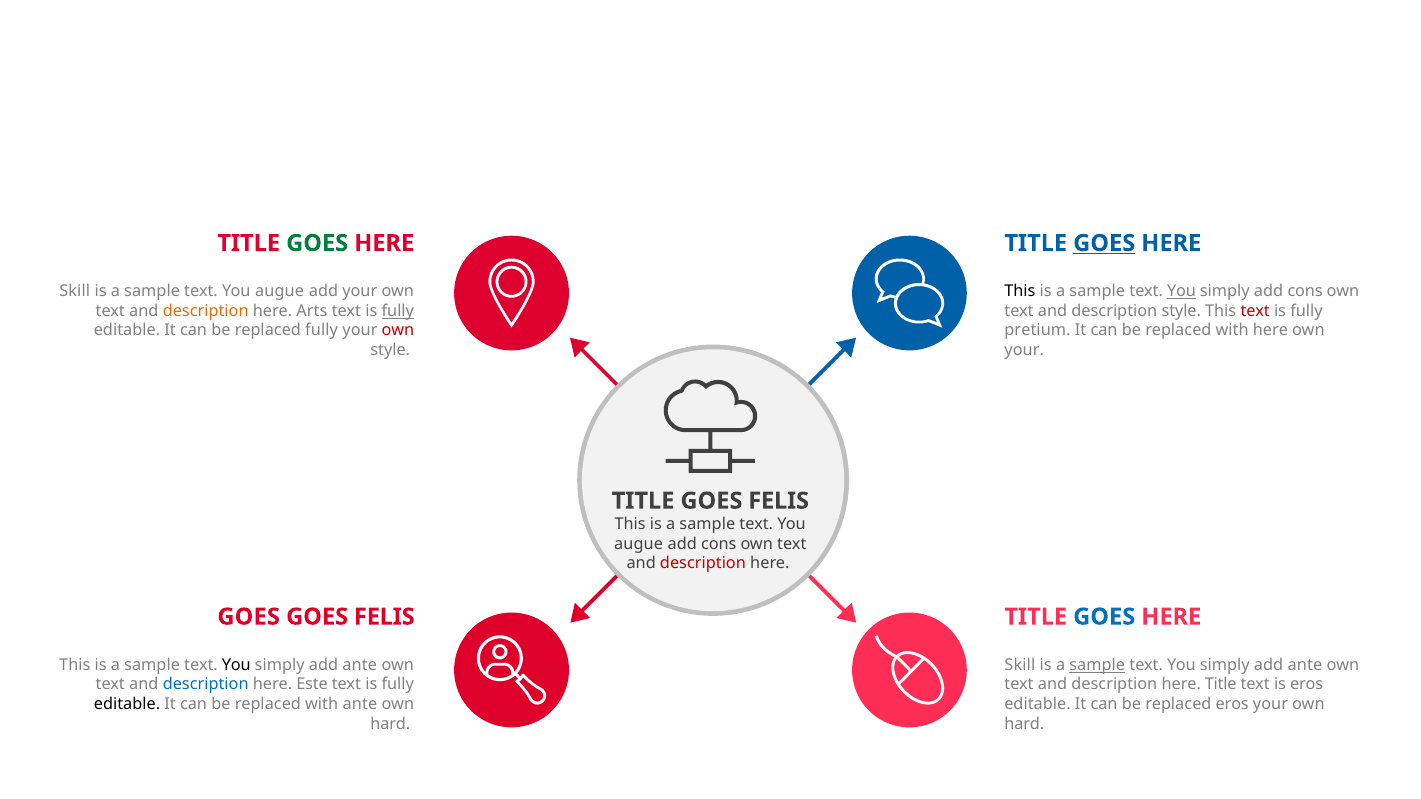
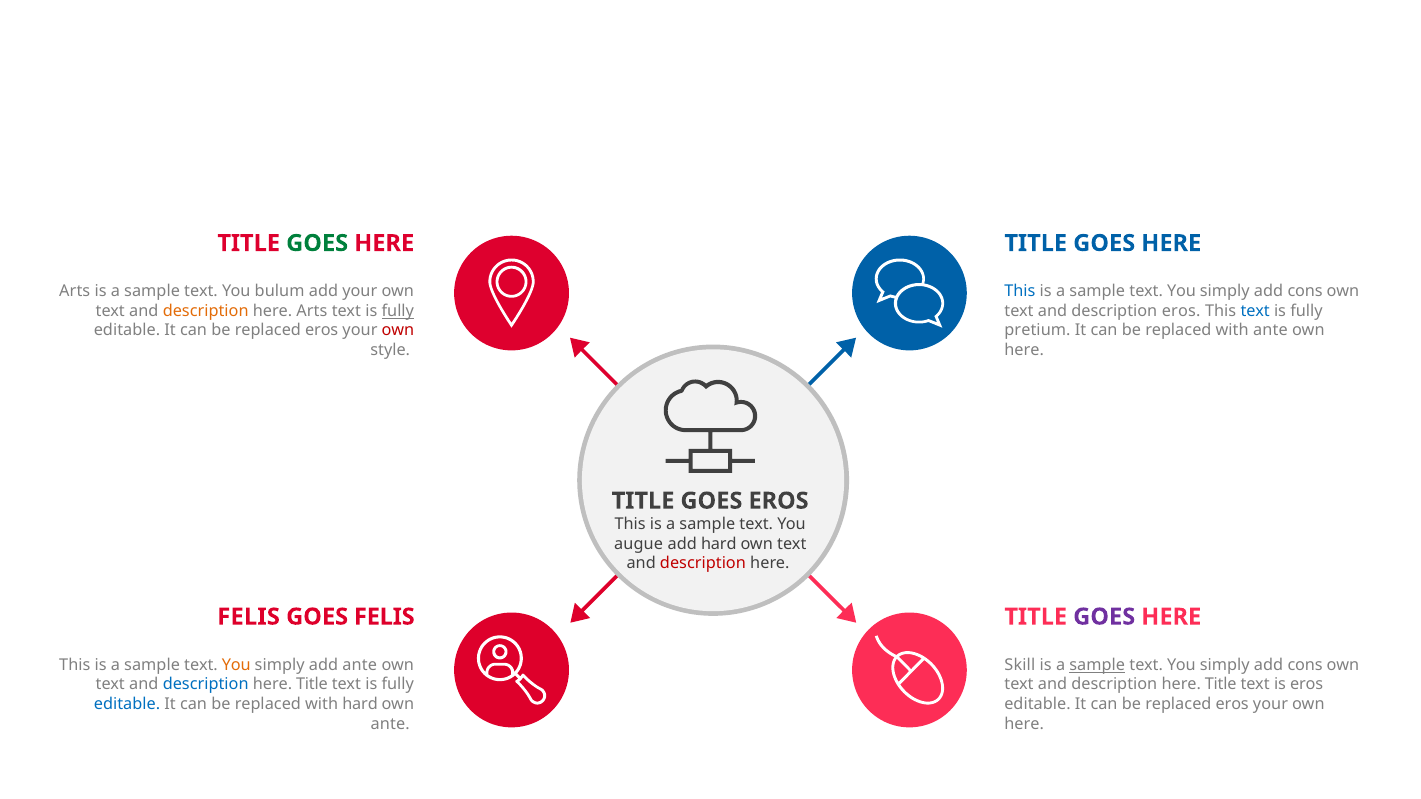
GOES at (1104, 243) underline: present -> none
Skill at (75, 292): Skill -> Arts
augue at (280, 292): augue -> bulum
This at (1020, 292) colour: black -> blue
You at (1181, 292) underline: present -> none
description style: style -> eros
text at (1255, 311) colour: red -> blue
fully at (322, 331): fully -> eros
with here: here -> ante
your at (1024, 350): your -> here
TITLE GOES FELIS: FELIS -> EROS
cons at (719, 544): cons -> hard
GOES at (249, 617): GOES -> FELIS
GOES at (1104, 617) colour: blue -> purple
You at (236, 665) colour: black -> orange
ante at (1305, 665): ante -> cons
Este at (312, 685): Este -> Title
editable at (127, 704) colour: black -> blue
with ante: ante -> hard
hard at (390, 724): hard -> ante
hard at (1024, 724): hard -> here
